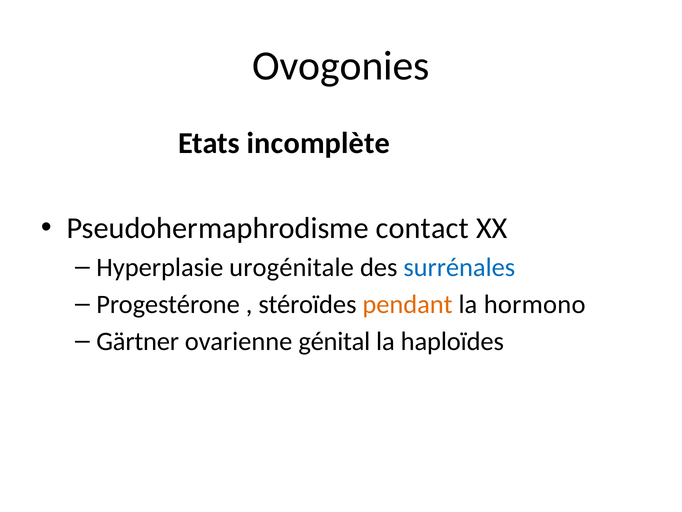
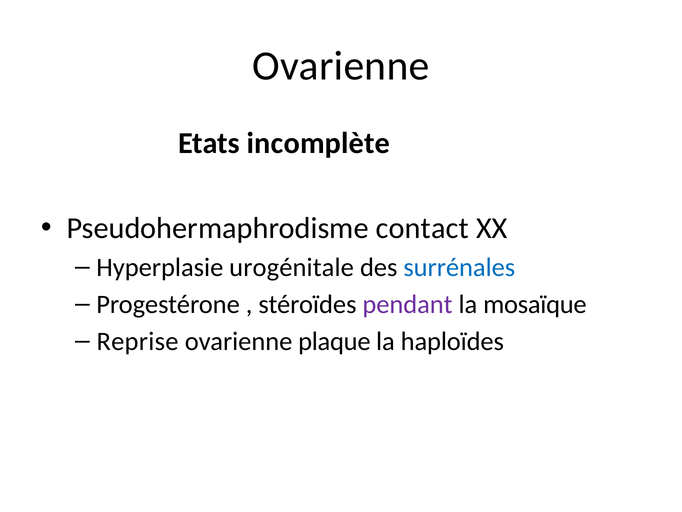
Ovogonies at (341, 66): Ovogonies -> Ovarienne
pendant colour: orange -> purple
hormono: hormono -> mosaïque
Gärtner: Gärtner -> Reprise
génital: génital -> plaque
